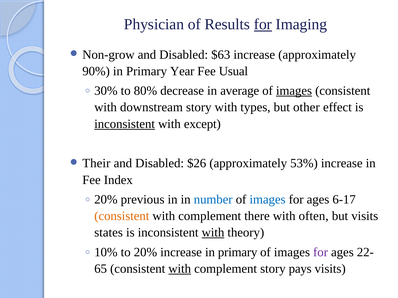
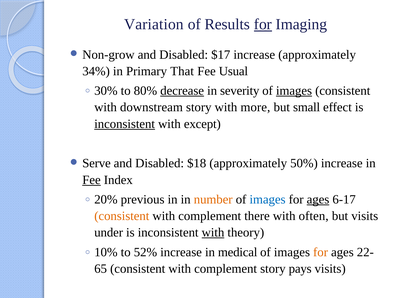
Physician: Physician -> Variation
$63: $63 -> $17
90%: 90% -> 34%
Year: Year -> That
decrease underline: none -> present
average: average -> severity
types: types -> more
other: other -> small
Their: Their -> Serve
$26: $26 -> $18
53%: 53% -> 50%
Fee at (91, 180) underline: none -> present
number colour: blue -> orange
ages at (318, 200) underline: none -> present
states: states -> under
20%: 20% -> 52%
increase in primary: primary -> medical
for at (321, 253) colour: purple -> orange
with at (180, 269) underline: present -> none
